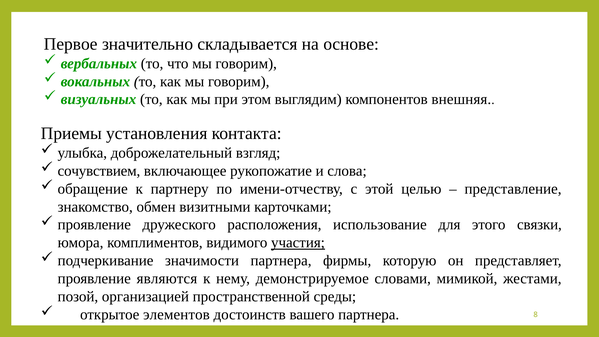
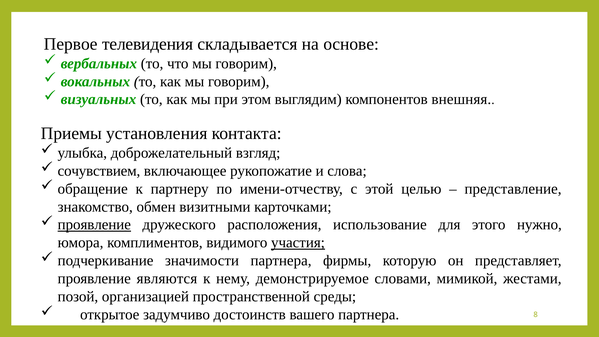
значительно: значительно -> телевидения
проявление at (94, 225) underline: none -> present
связки: связки -> нужно
элементов: элементов -> задумчиво
